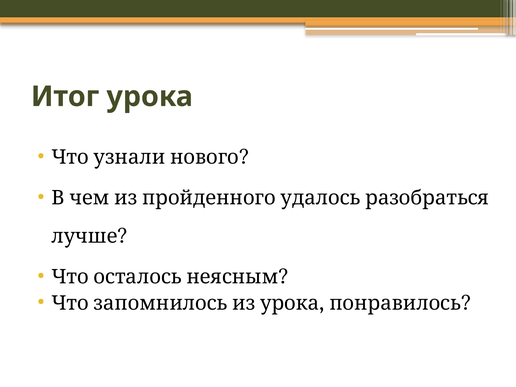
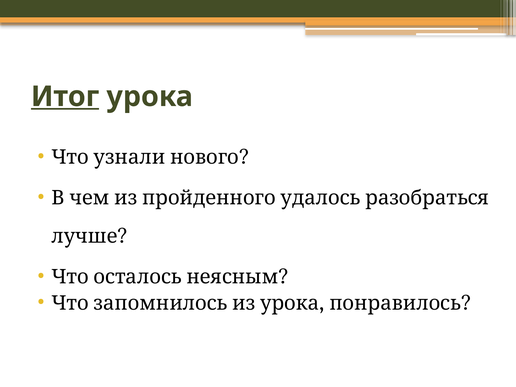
Итог underline: none -> present
